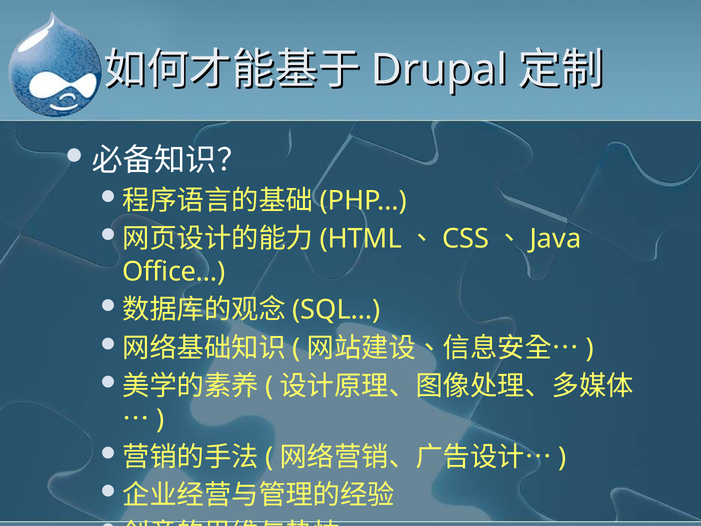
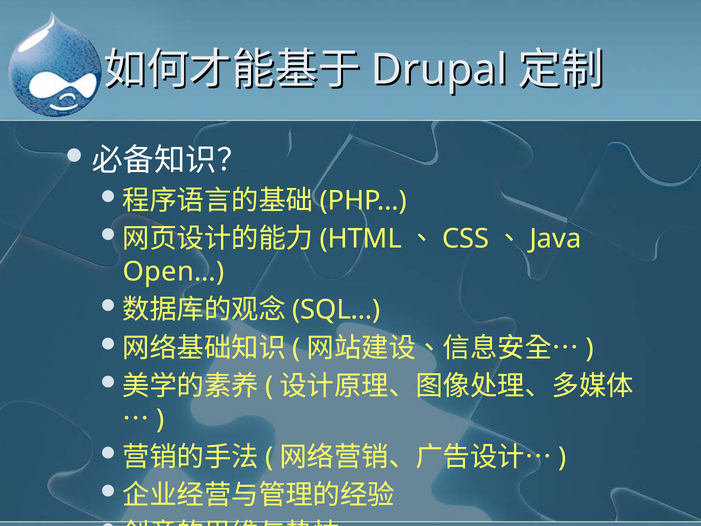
Office…: Office… -> Open…
